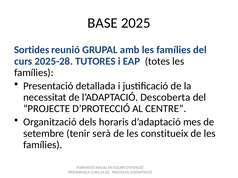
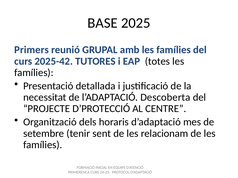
Sortides: Sortides -> Primers
2025-28: 2025-28 -> 2025-42
serà: serà -> sent
constitueix: constitueix -> relacionam
